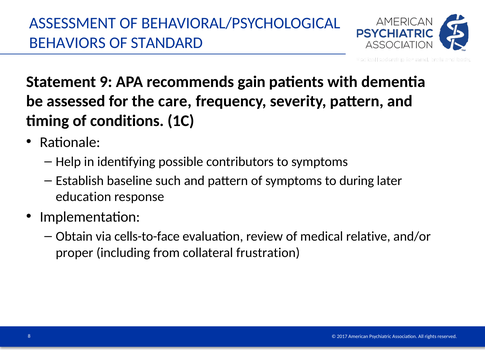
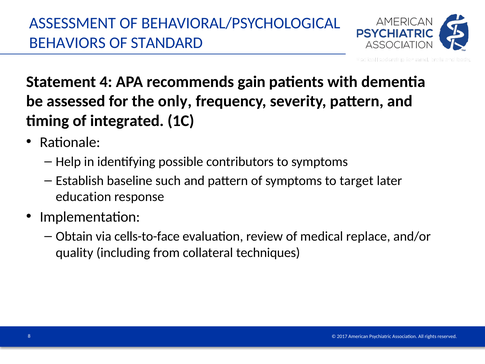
9: 9 -> 4
care: care -> only
conditions: conditions -> integrated
during: during -> target
relative: relative -> replace
proper: proper -> quality
frustration: frustration -> techniques
